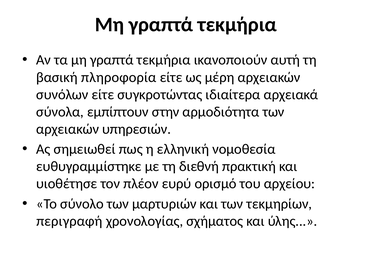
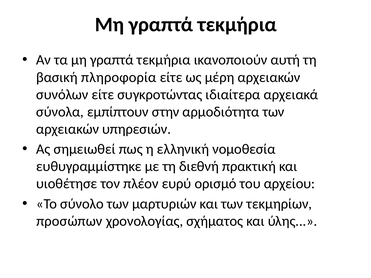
περιγραφή: περιγραφή -> προσώπων
